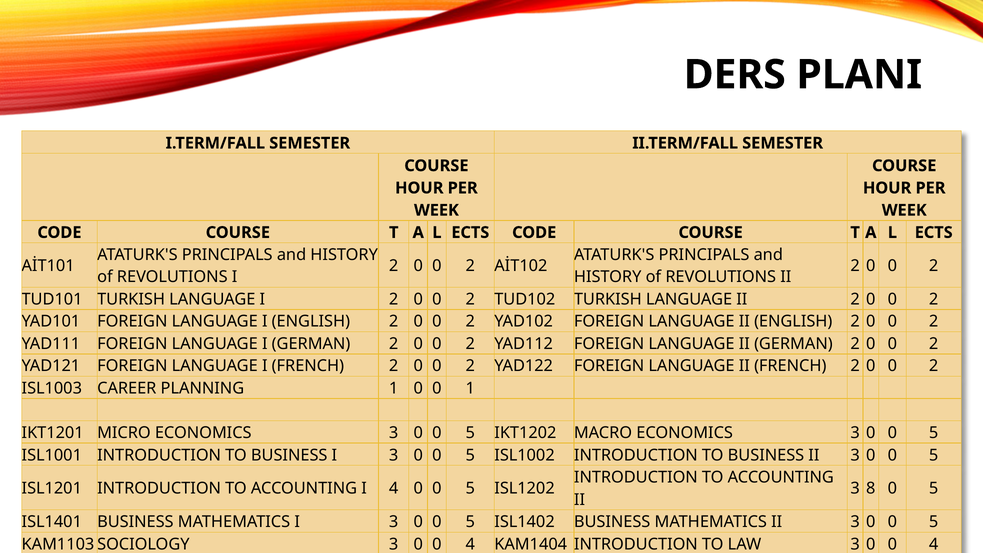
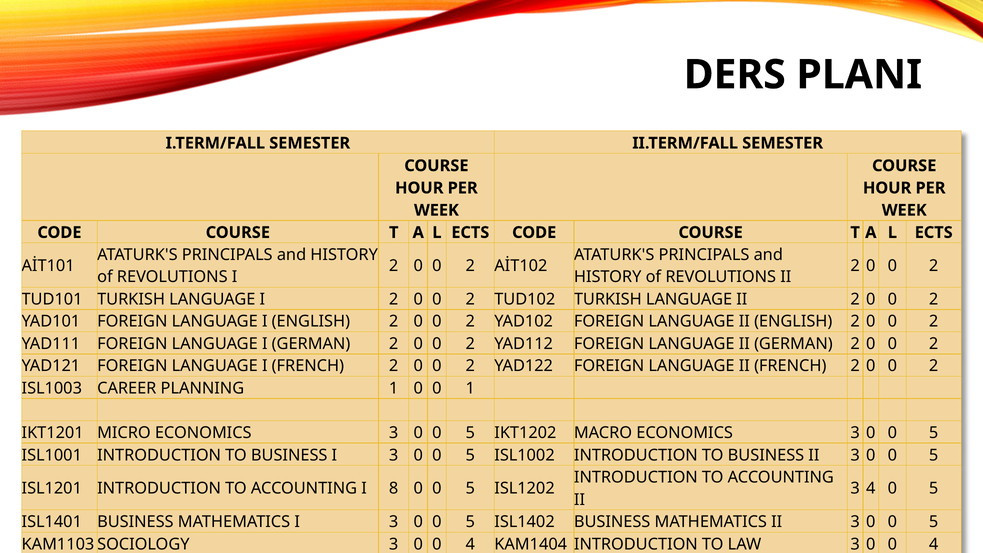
I 4: 4 -> 8
3 8: 8 -> 4
